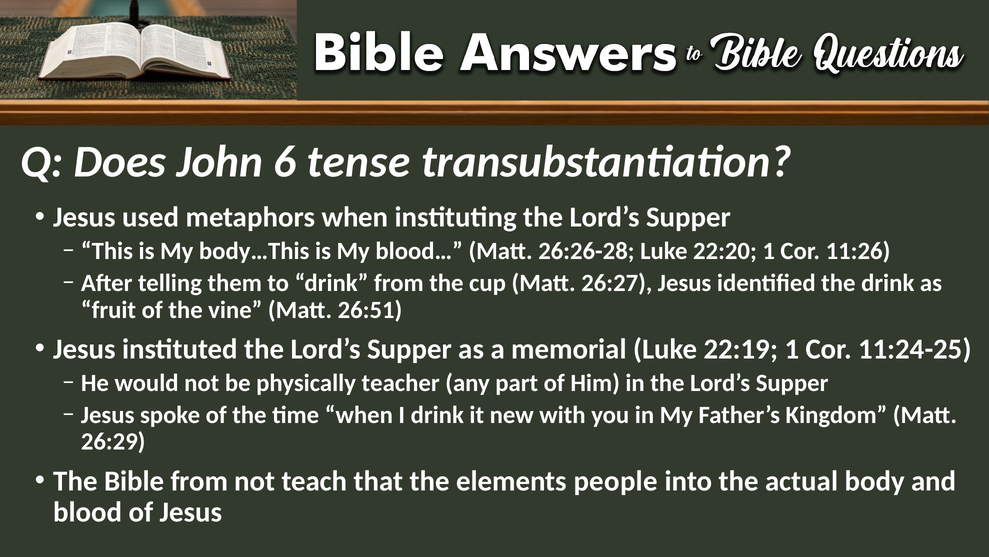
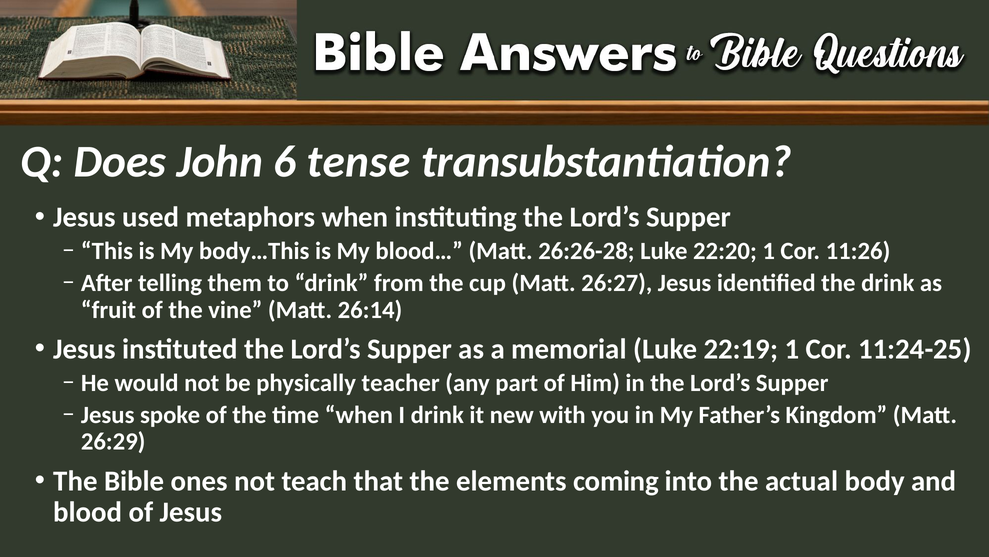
26:51: 26:51 -> 26:14
Bible from: from -> ones
people: people -> coming
